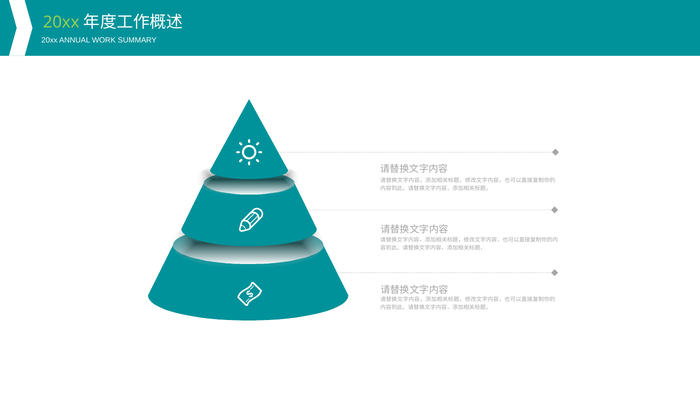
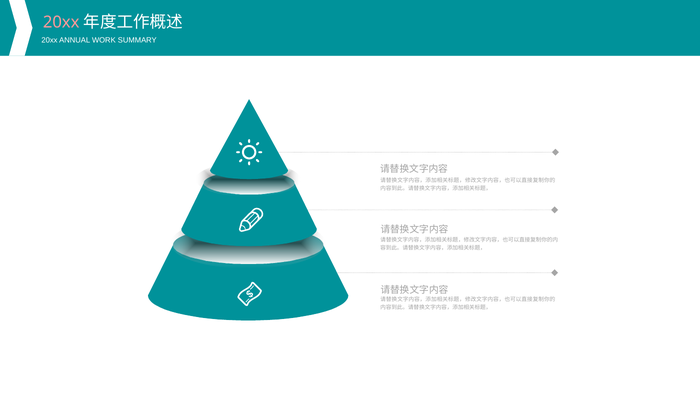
20xx at (61, 22) colour: light green -> pink
